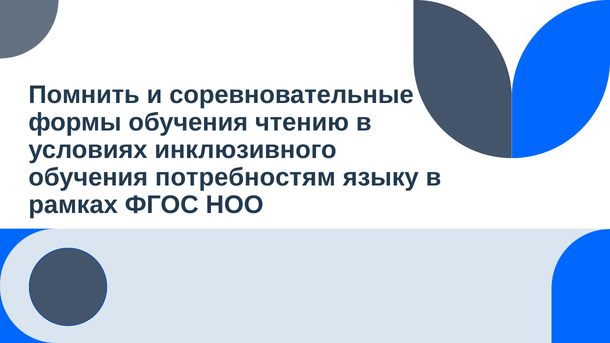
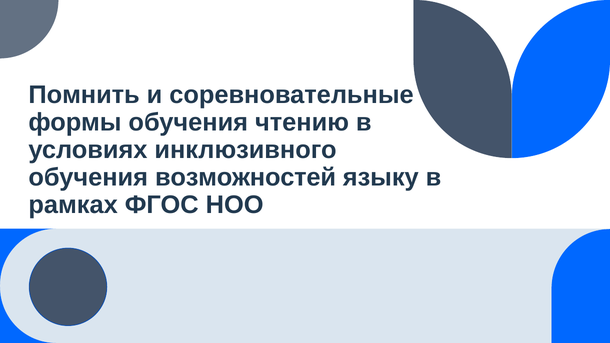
потребностям: потребностям -> возможностей
